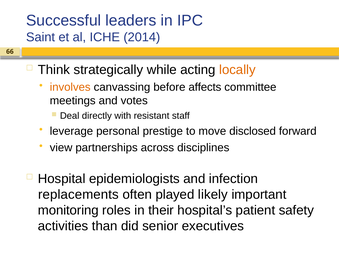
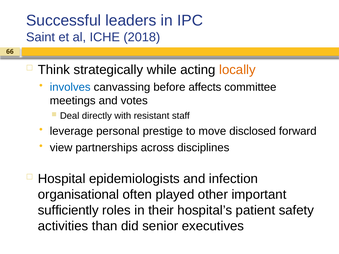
2014: 2014 -> 2018
involves colour: orange -> blue
replacements: replacements -> organisational
likely: likely -> other
monitoring: monitoring -> sufficiently
